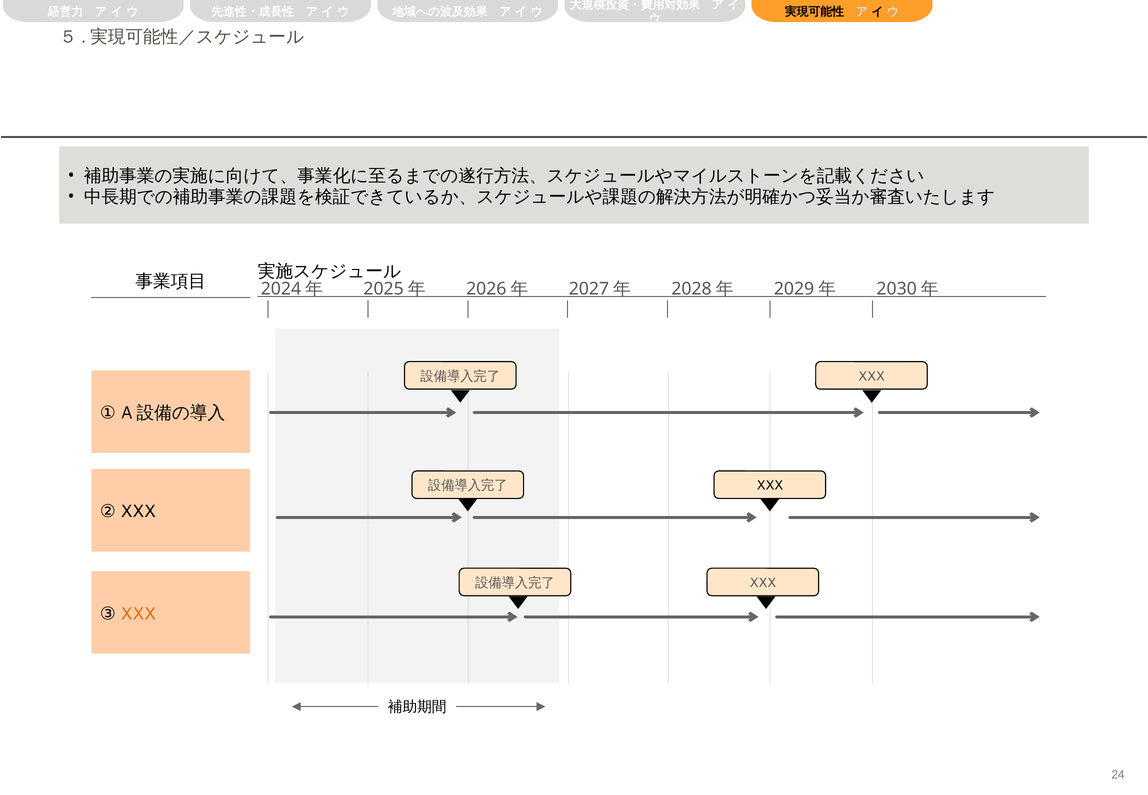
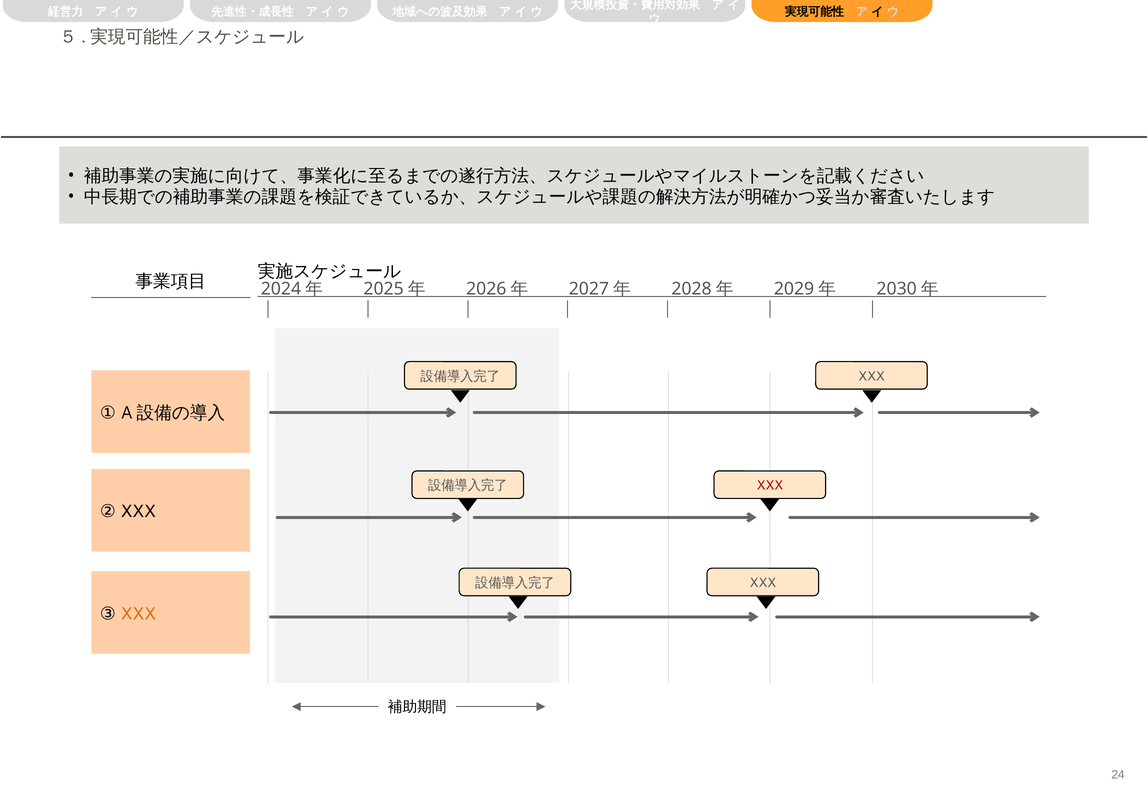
XXX at (770, 485) colour: black -> red
